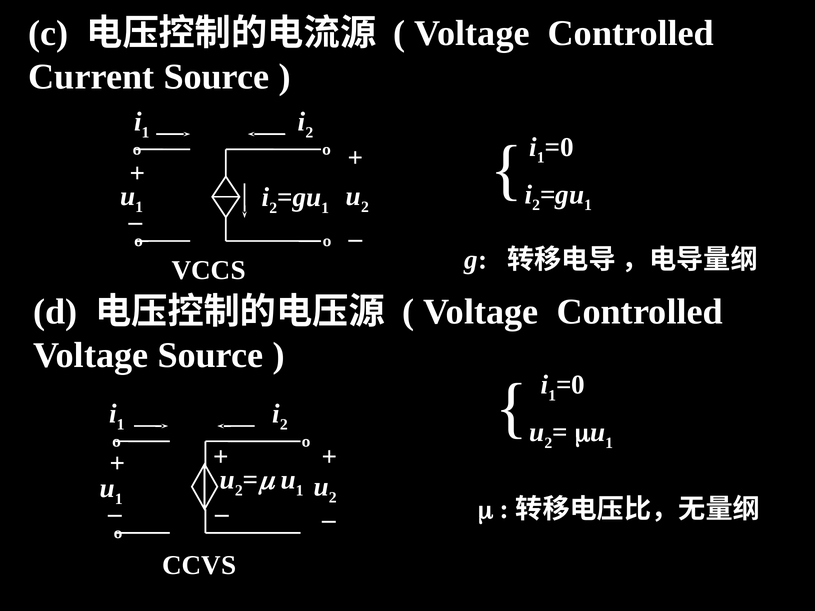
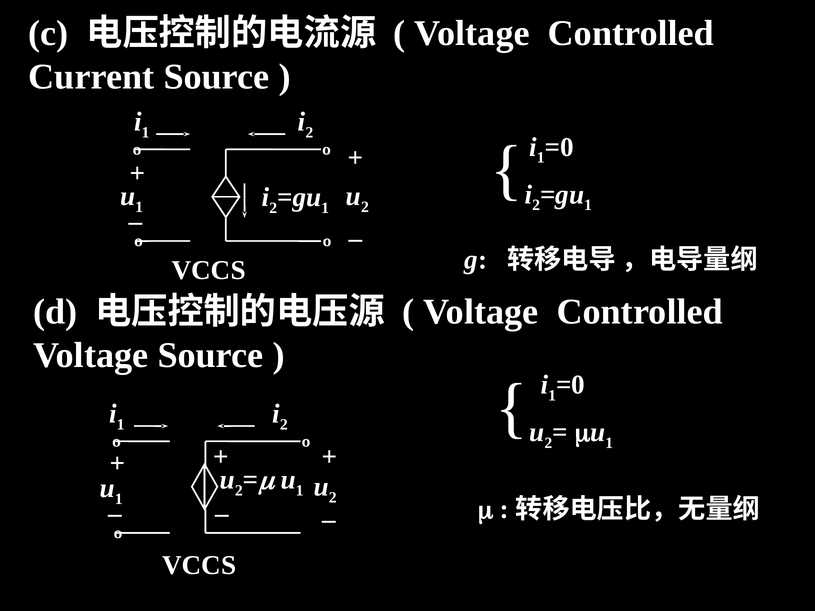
CCVS at (199, 566): CCVS -> VCCS
